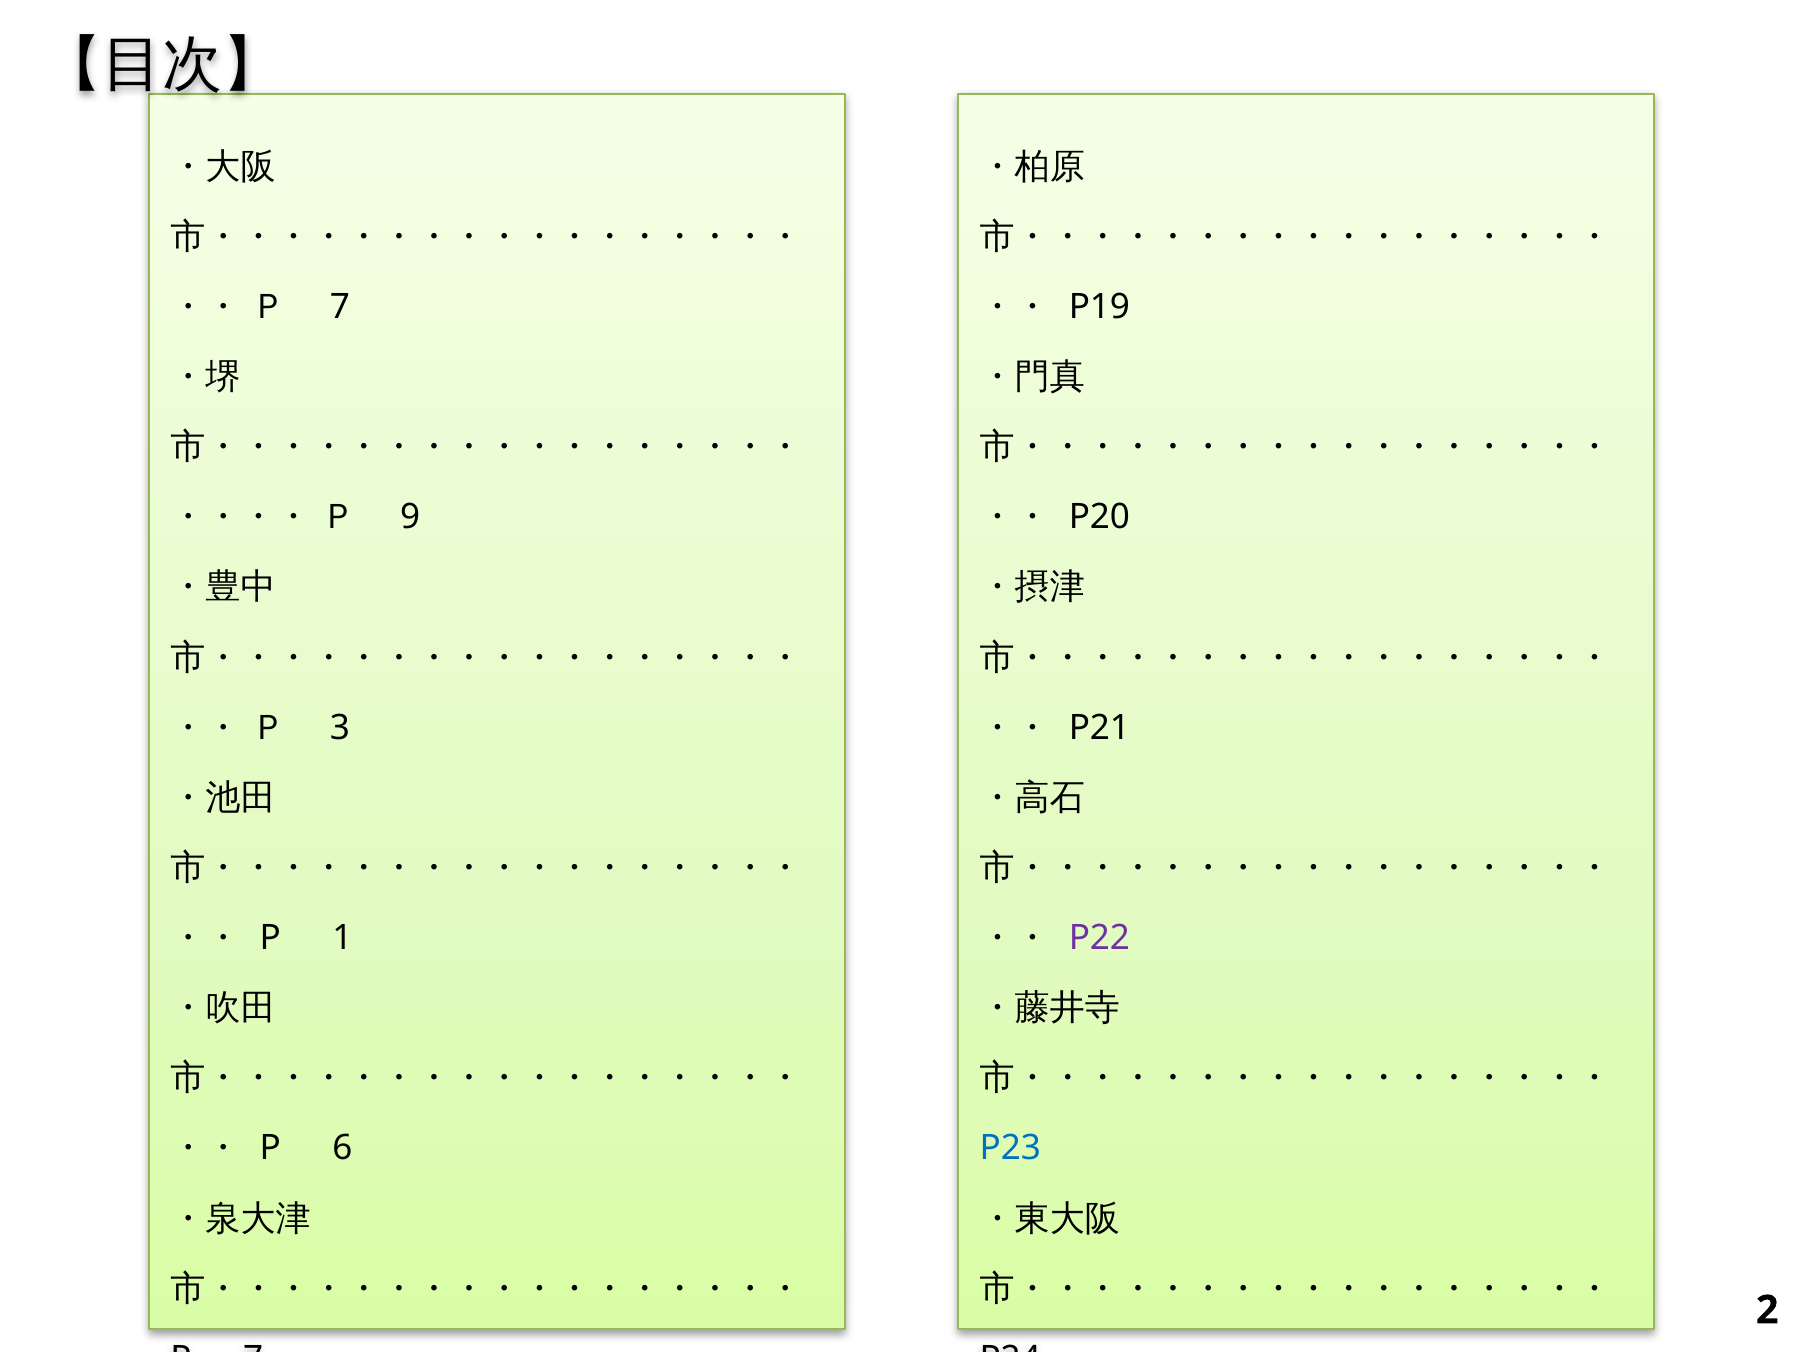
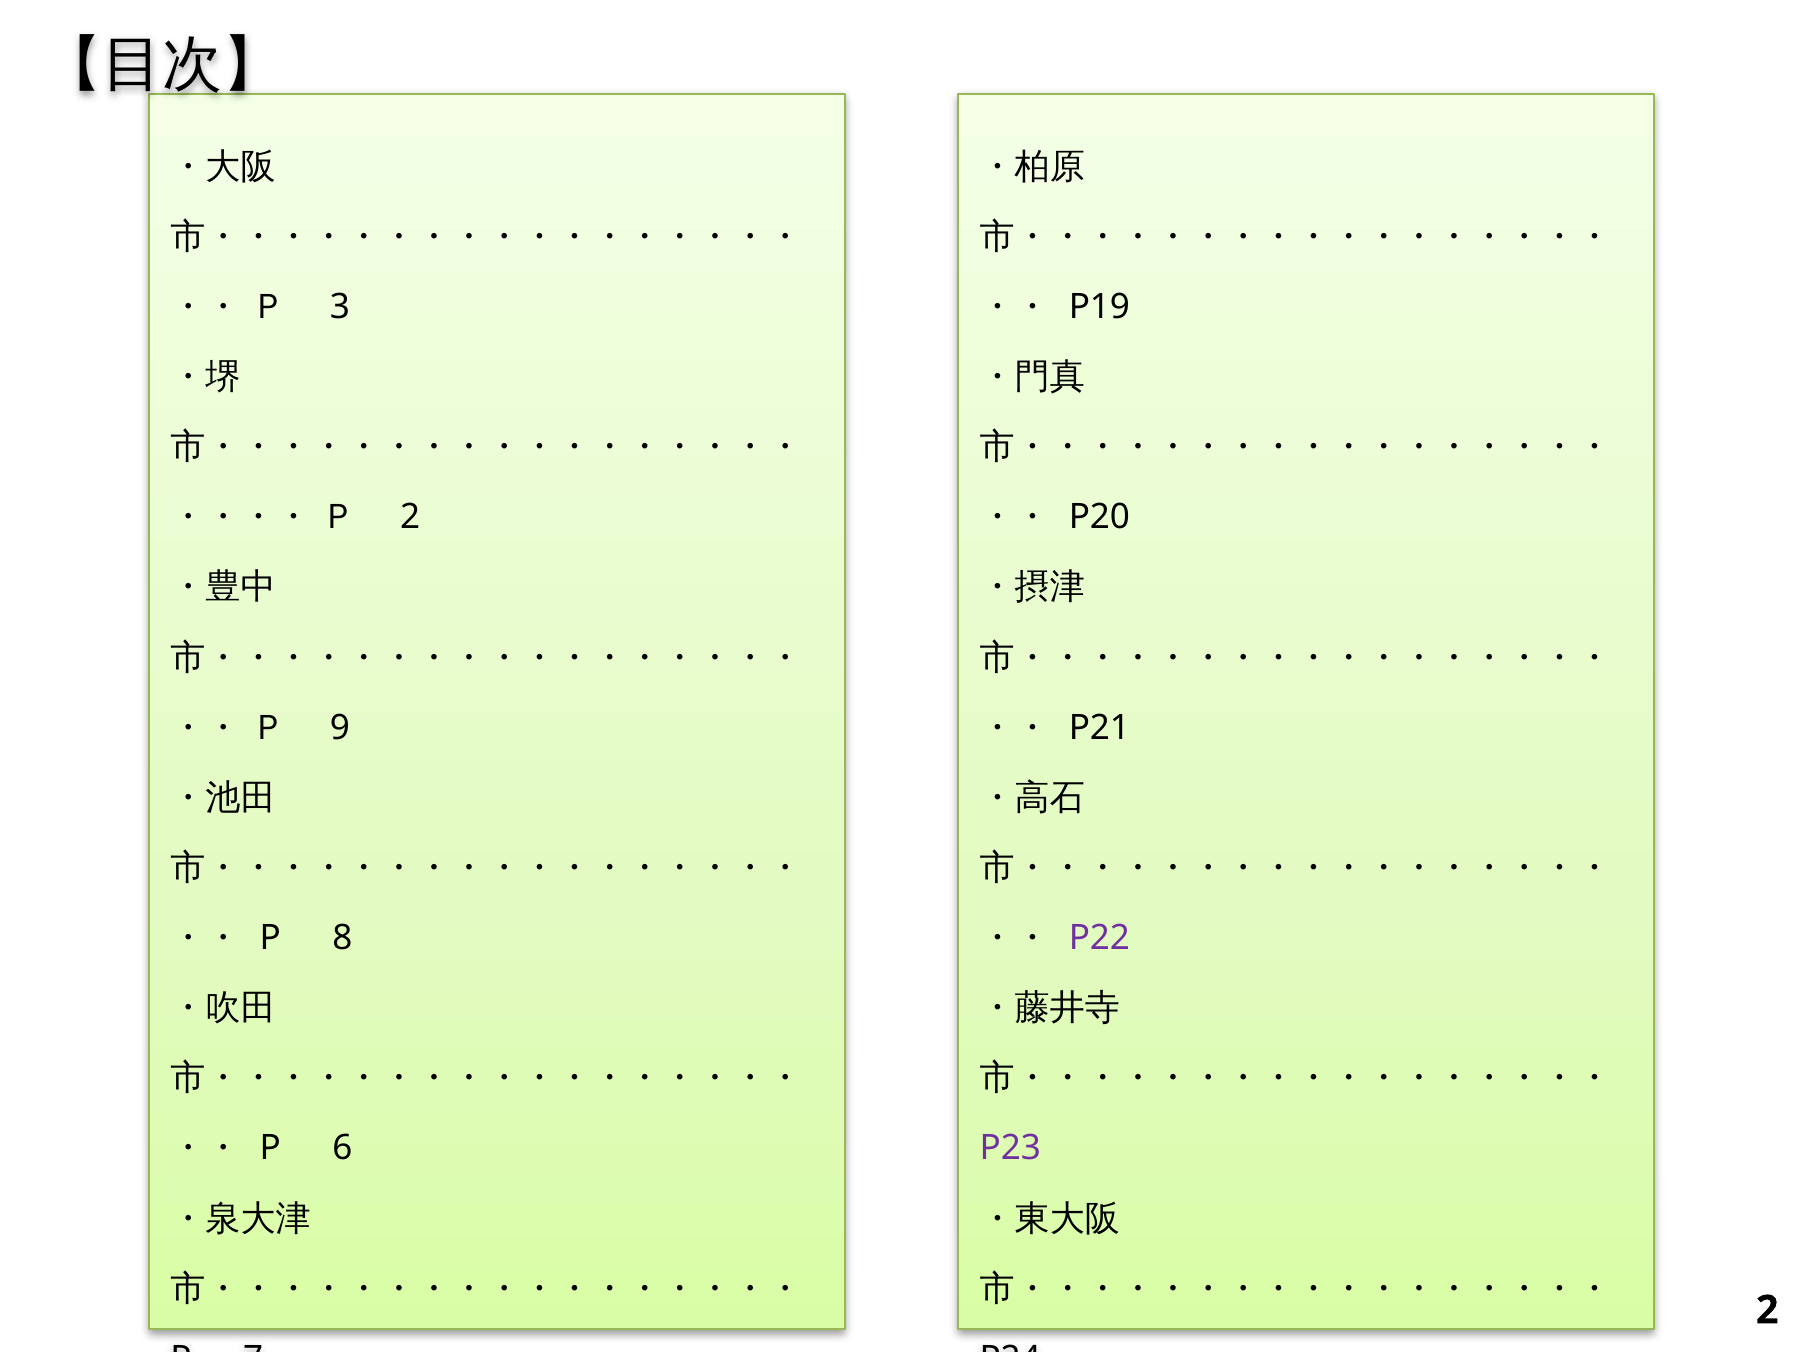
Ｐ 7: 7 -> 3
Ｐ 9: 9 -> 2
Ｐ 3: 3 -> 9
1 at (342, 938): 1 -> 8
P23 colour: blue -> purple
